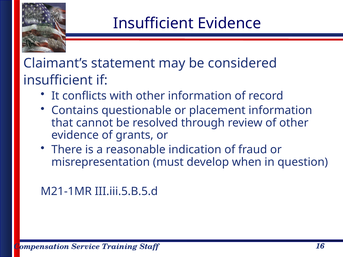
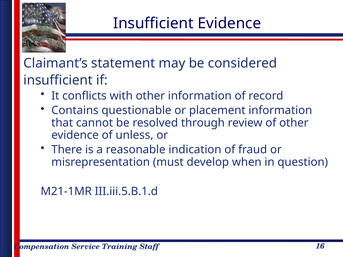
grants: grants -> unless
III.iii.5.B.5.d: III.iii.5.B.5.d -> III.iii.5.B.1.d
